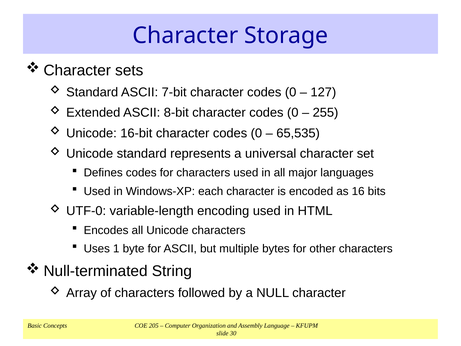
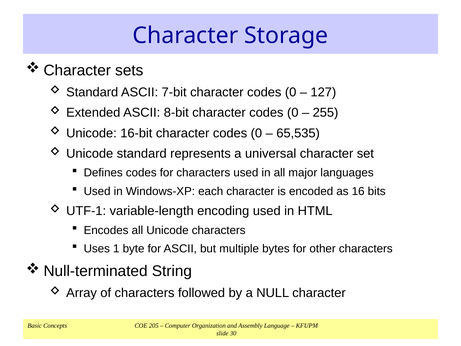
UTF-0: UTF-0 -> UTF-1
